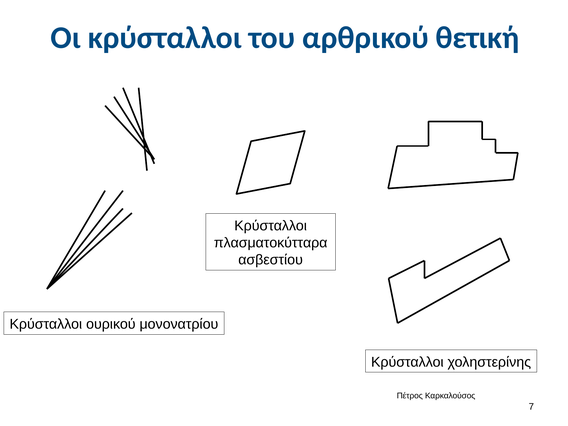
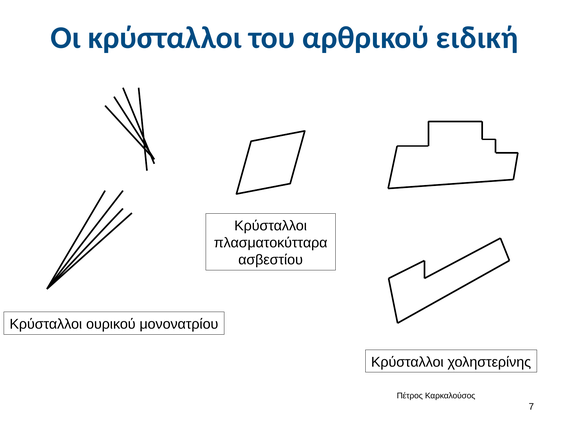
θετική: θετική -> ειδική
